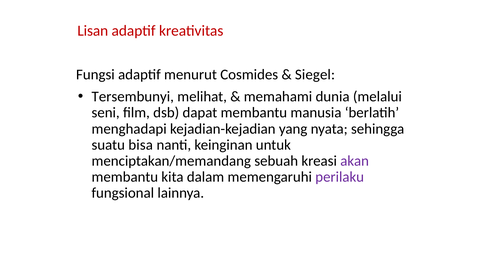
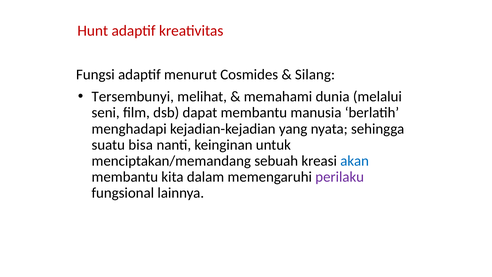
Lisan: Lisan -> Hunt
Siegel: Siegel -> Silang
akan colour: purple -> blue
